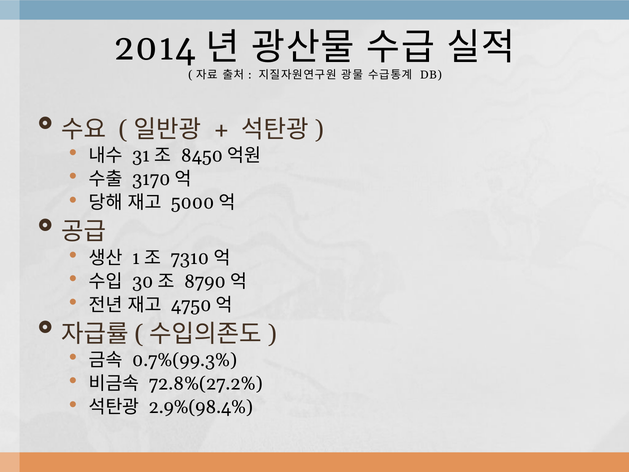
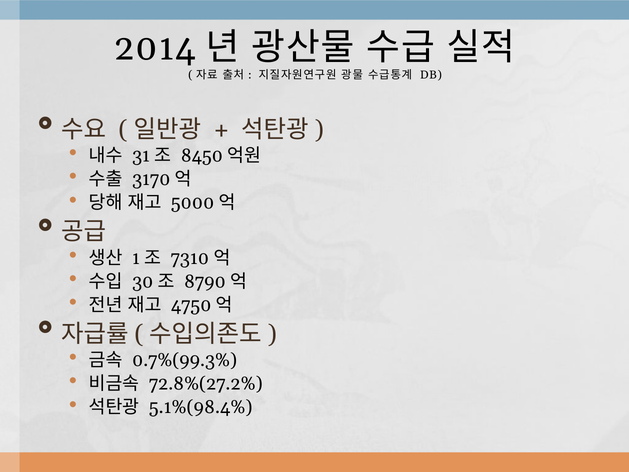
2.9%(98.4%: 2.9%(98.4% -> 5.1%(98.4%
